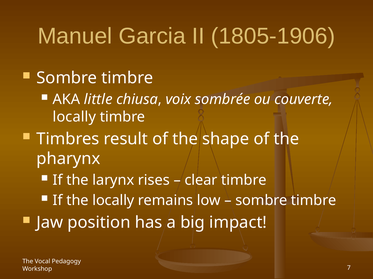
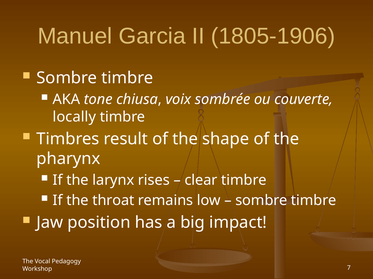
little: little -> tone
the locally: locally -> throat
